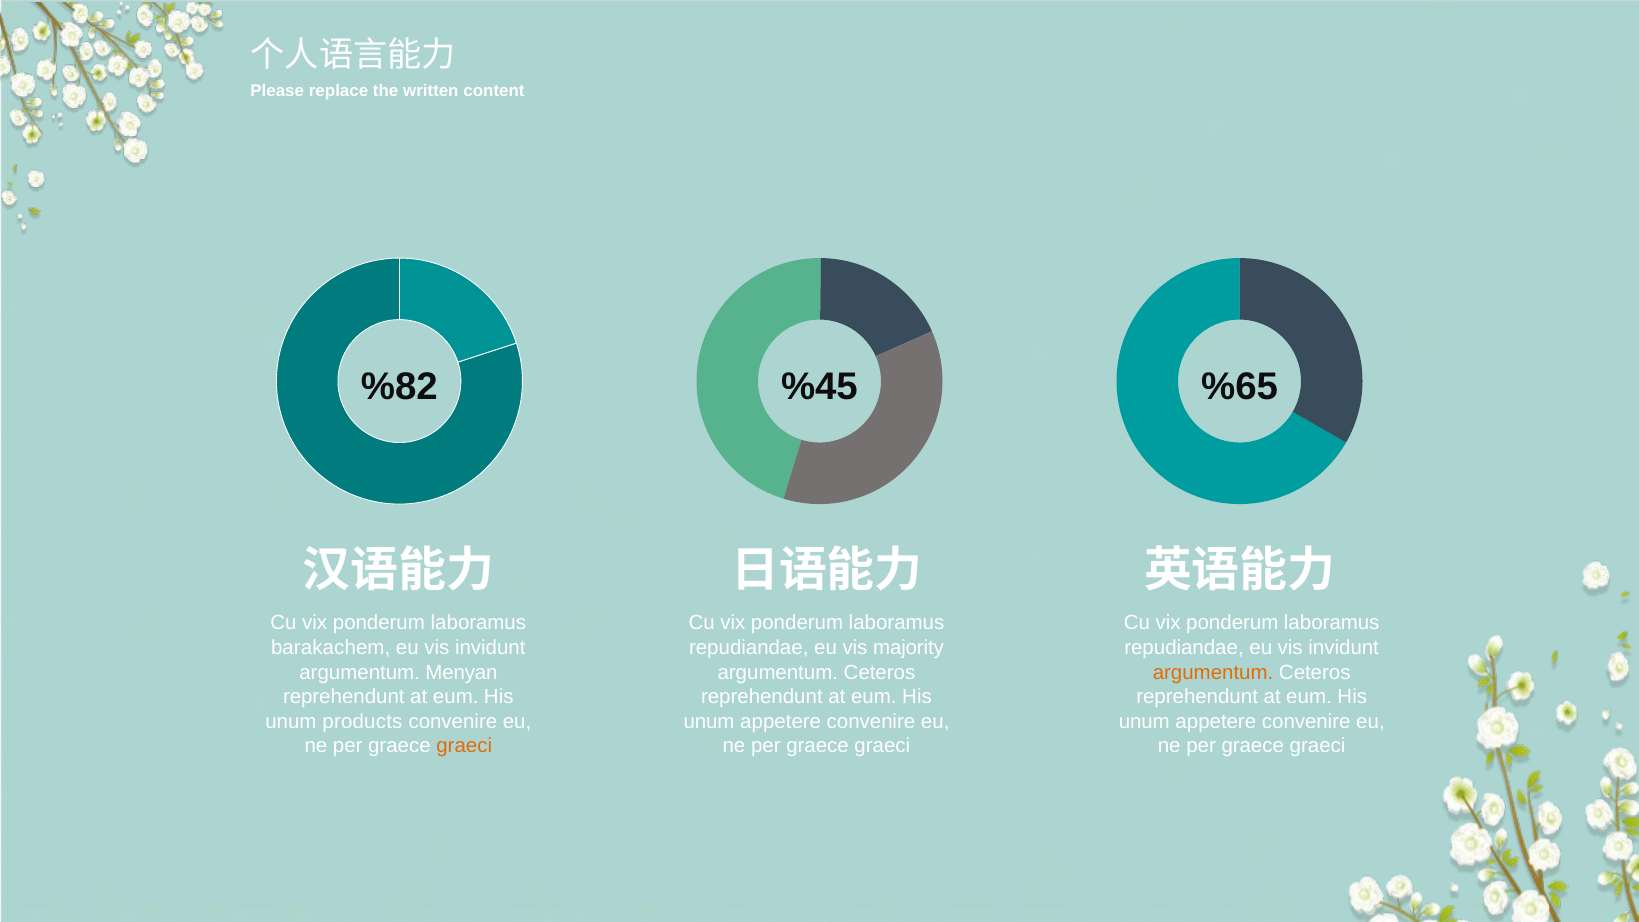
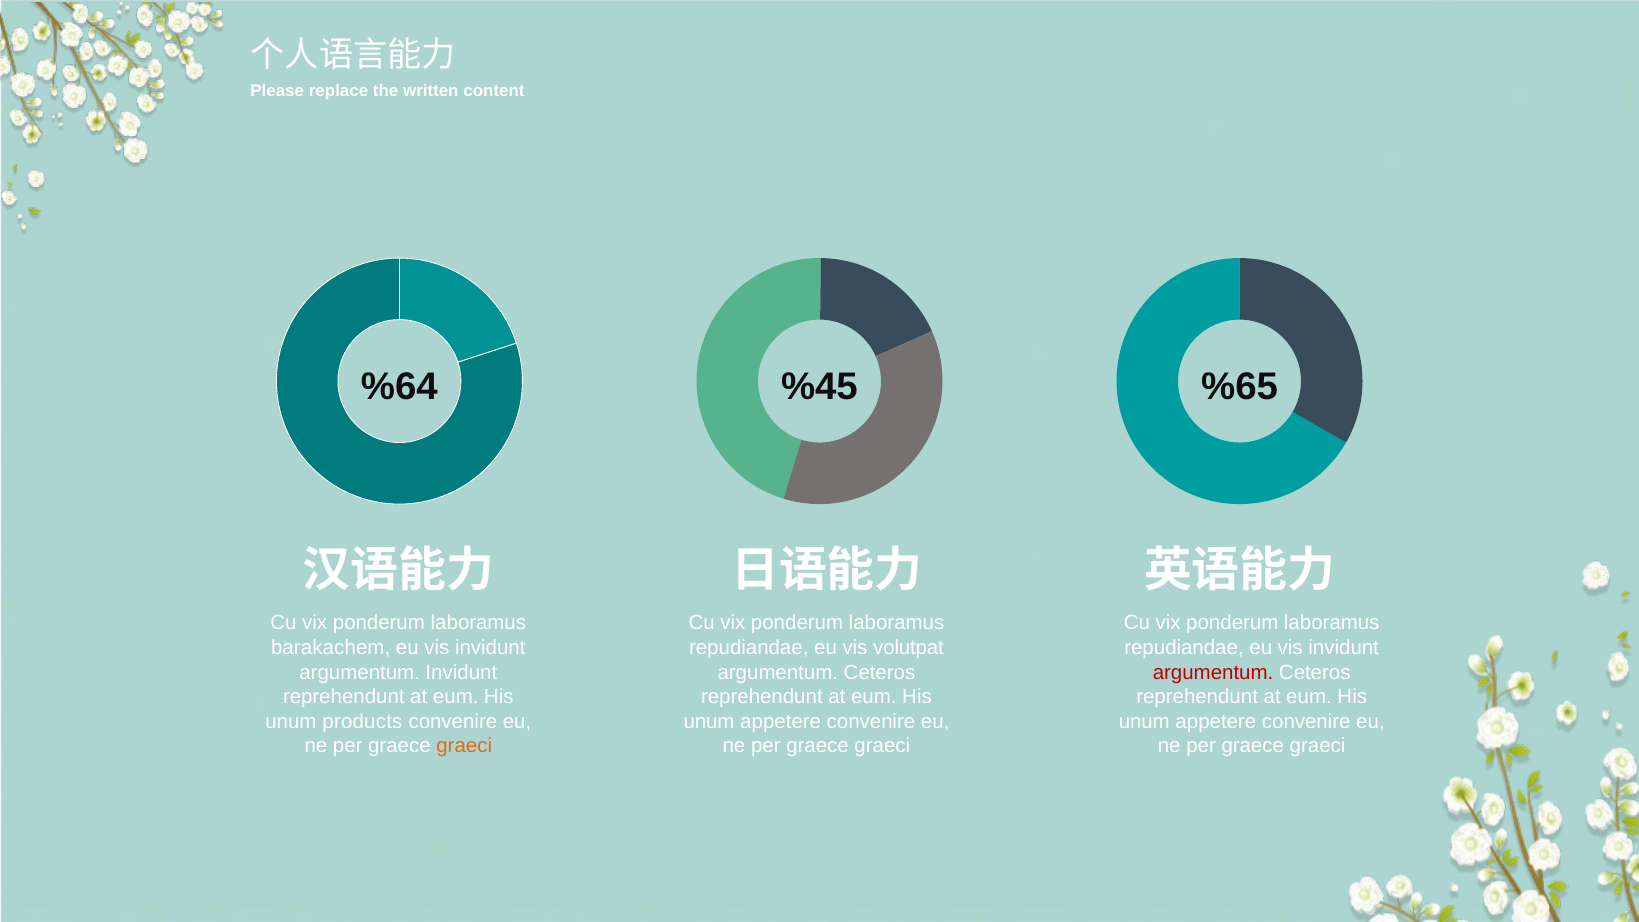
%82: %82 -> %64
majority: majority -> volutpat
argumentum Menyan: Menyan -> Invidunt
argumentum at (1213, 672) colour: orange -> red
